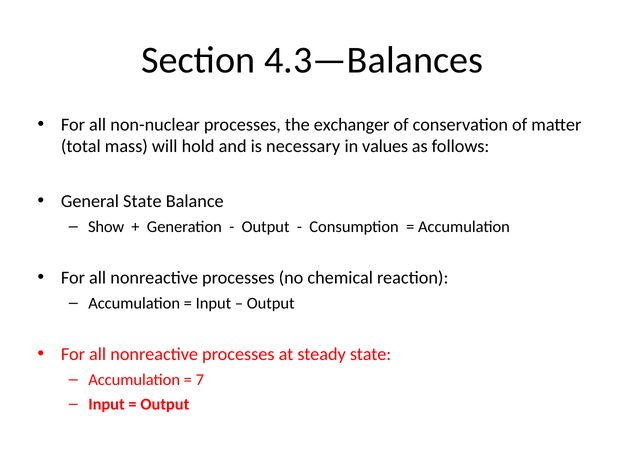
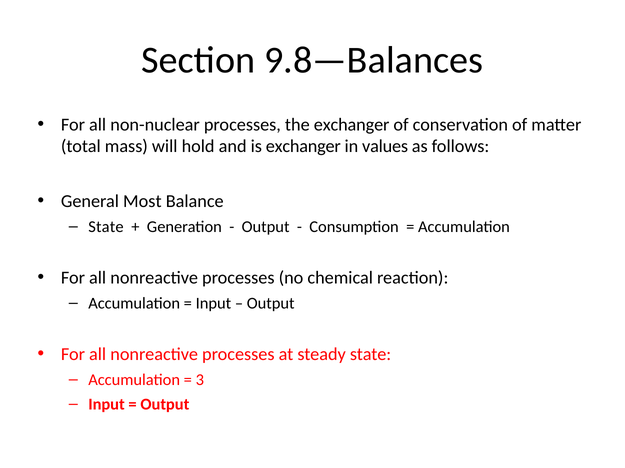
4.3—Balances: 4.3—Balances -> 9.8—Balances
is necessary: necessary -> exchanger
General State: State -> Most
Show at (106, 227): Show -> State
7: 7 -> 3
